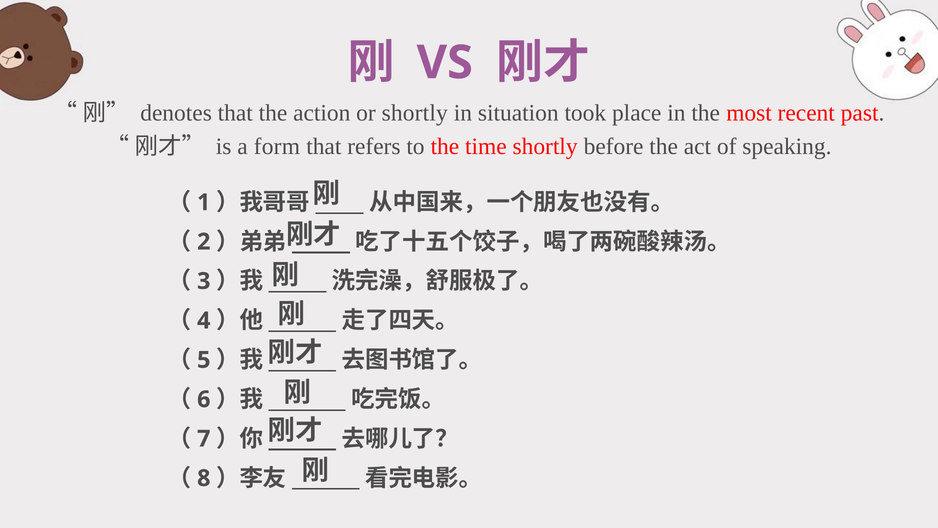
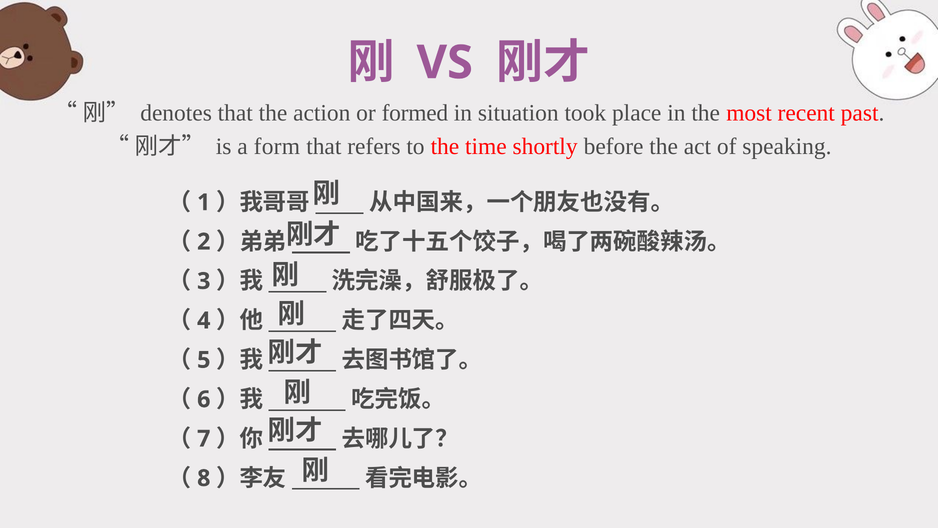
or shortly: shortly -> formed
